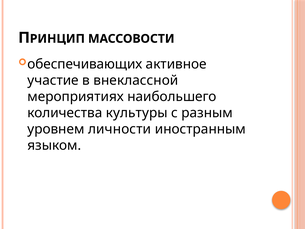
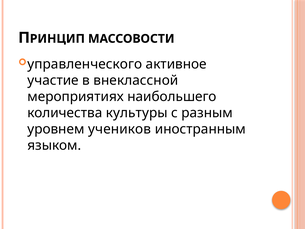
обеспечивающих: обеспечивающих -> управленческого
личности: личности -> учеников
